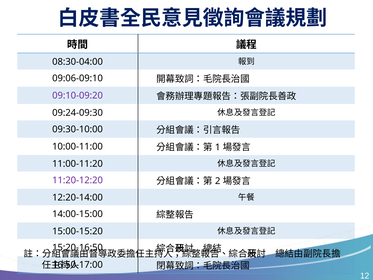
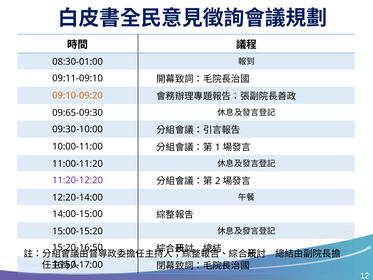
08:30-04:00: 08:30-04:00 -> 08:30-01:00
09:06-09:10: 09:06-09:10 -> 09:11-09:10
09:10-09:20 colour: purple -> orange
09:24-09:30: 09:24-09:30 -> 09:65-09:30
